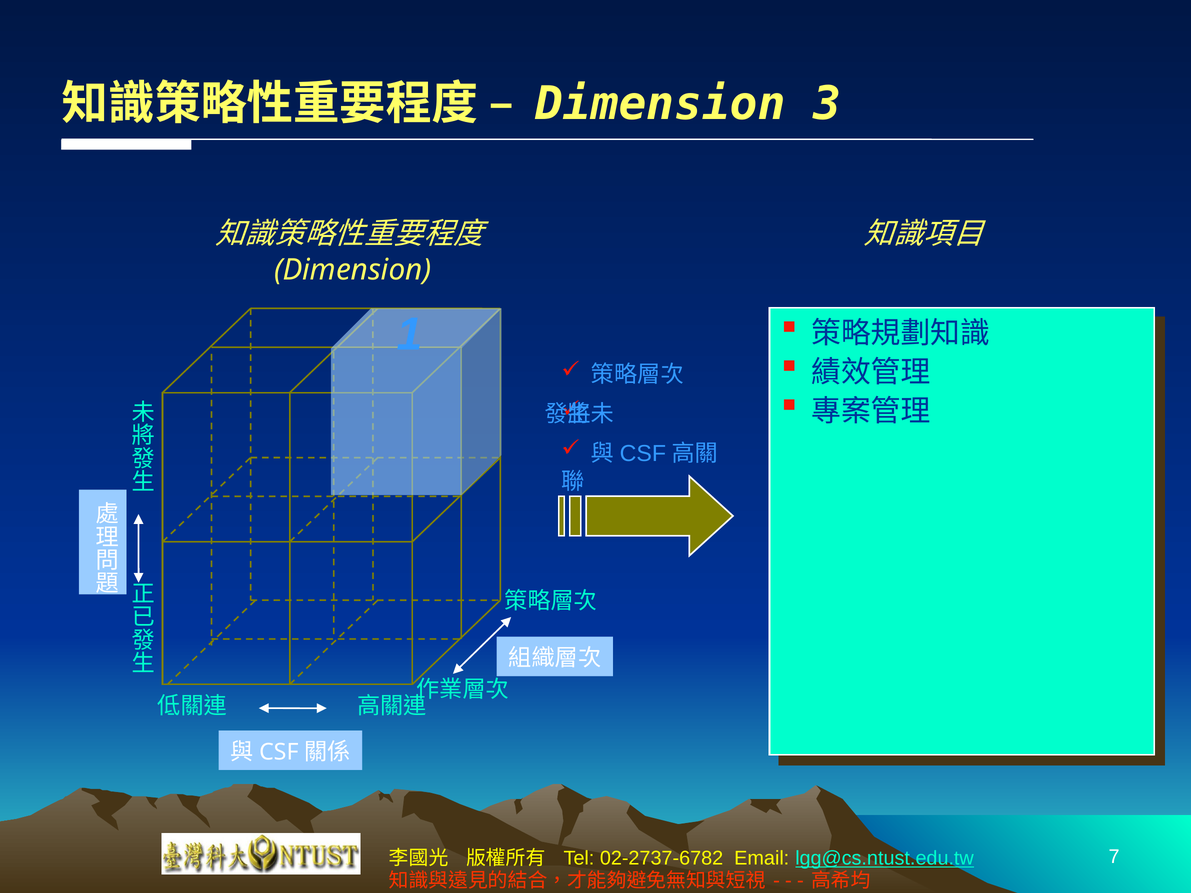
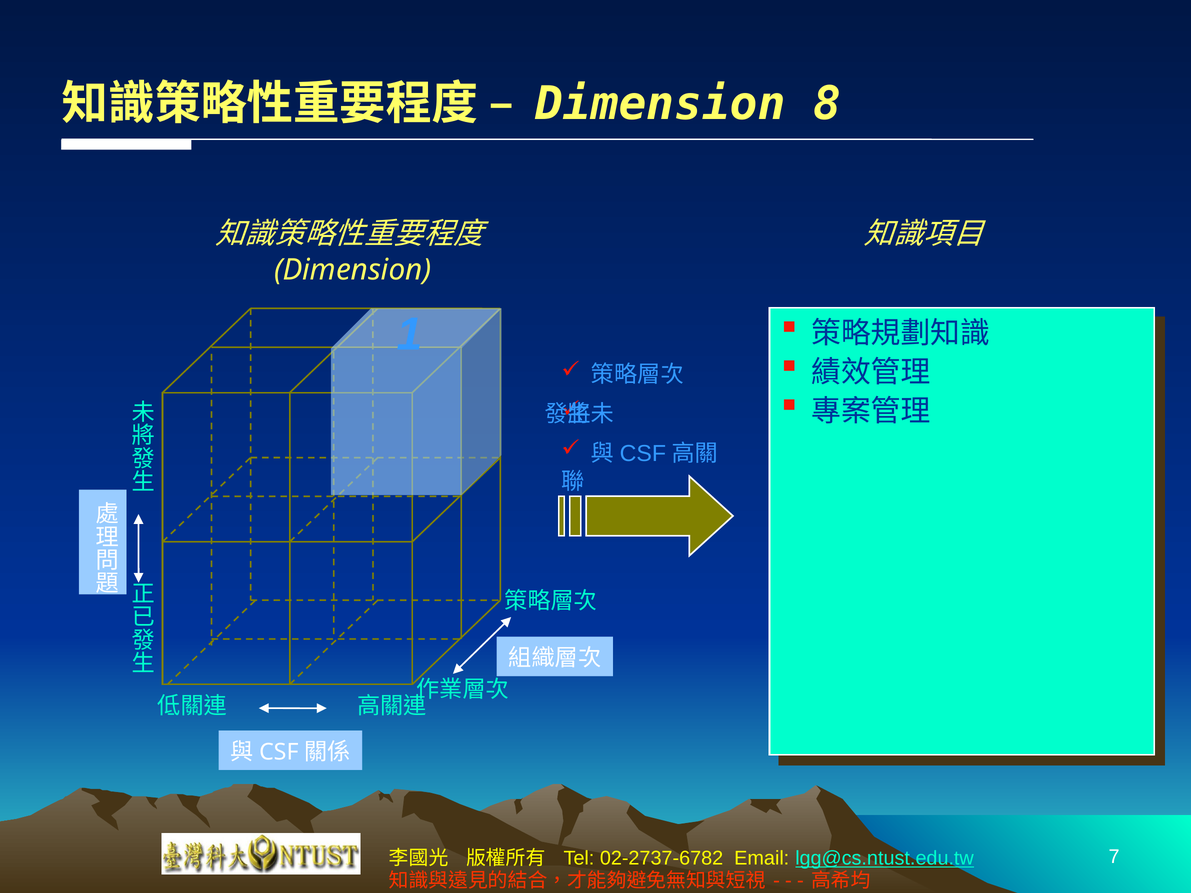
3: 3 -> 8
